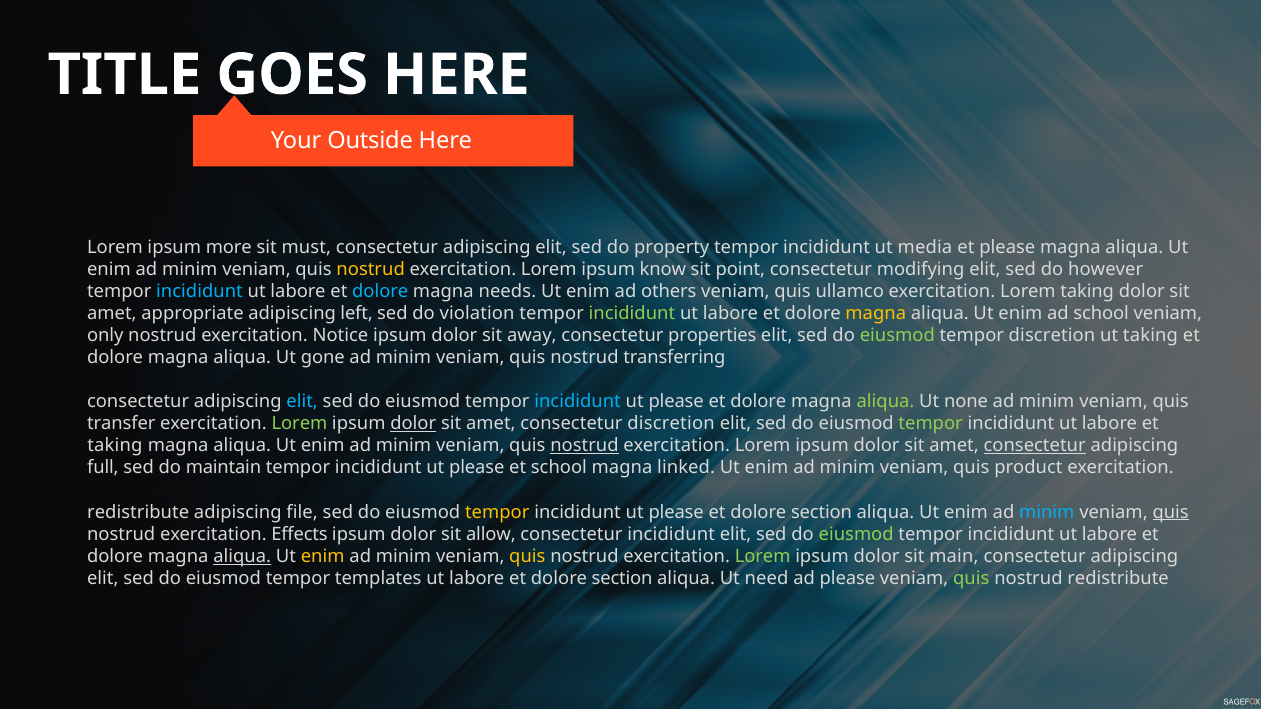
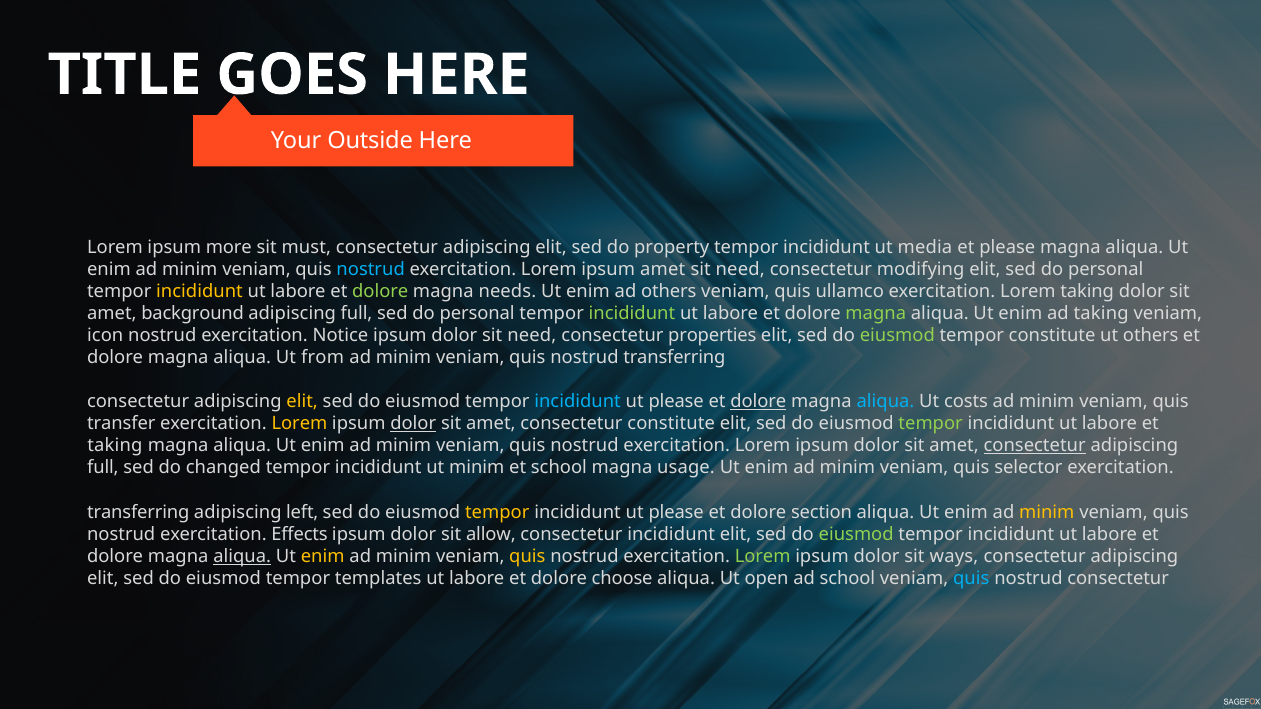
nostrud at (371, 269) colour: yellow -> light blue
ipsum know: know -> amet
point at (740, 269): point -> need
elit sed do however: however -> personal
incididunt at (200, 291) colour: light blue -> yellow
dolore at (380, 291) colour: light blue -> light green
appropriate: appropriate -> background
left at (357, 314): left -> full
violation at (477, 314): violation -> personal
magna at (876, 314) colour: yellow -> light green
ad school: school -> taking
only: only -> icon
dolor sit away: away -> need
tempor discretion: discretion -> constitute
ut taking: taking -> others
gone: gone -> from
elit at (302, 402) colour: light blue -> yellow
dolore at (758, 402) underline: none -> present
aliqua at (885, 402) colour: light green -> light blue
none: none -> costs
Lorem at (299, 424) colour: light green -> yellow
consectetur discretion: discretion -> constitute
nostrud at (585, 446) underline: present -> none
maintain: maintain -> changed
please at (477, 468): please -> minim
linked: linked -> usage
product: product -> selector
redistribute at (138, 512): redistribute -> transferring
file: file -> left
minim at (1047, 512) colour: light blue -> yellow
quis at (1171, 512) underline: present -> none
main: main -> ways
labore et dolore section: section -> choose
need: need -> open
ad please: please -> school
quis at (971, 579) colour: light green -> light blue
nostrud redistribute: redistribute -> consectetur
